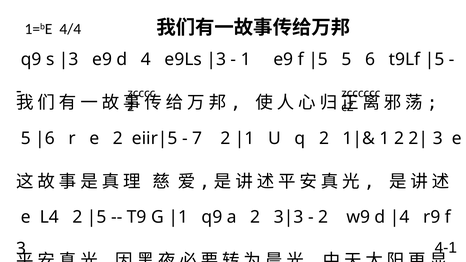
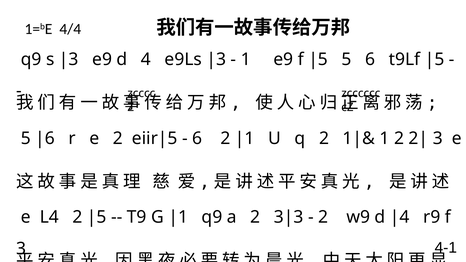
7 at (197, 138): 7 -> 6
